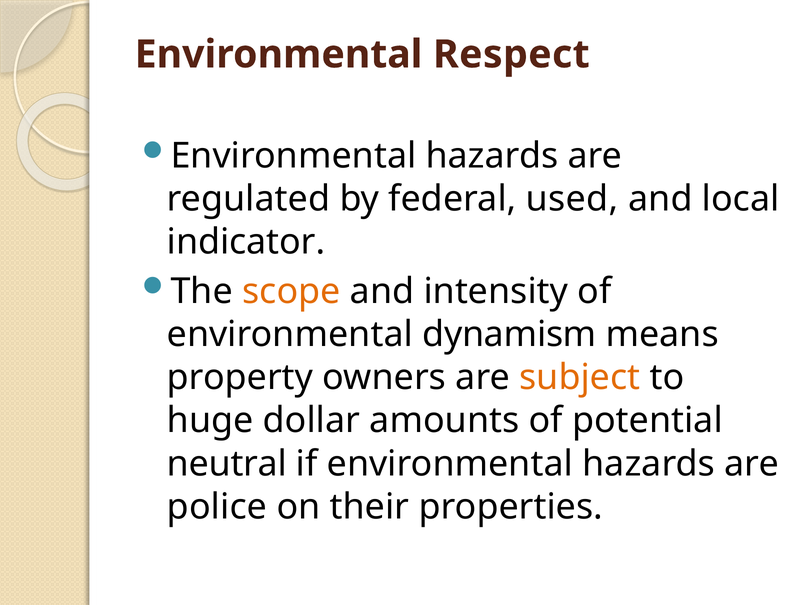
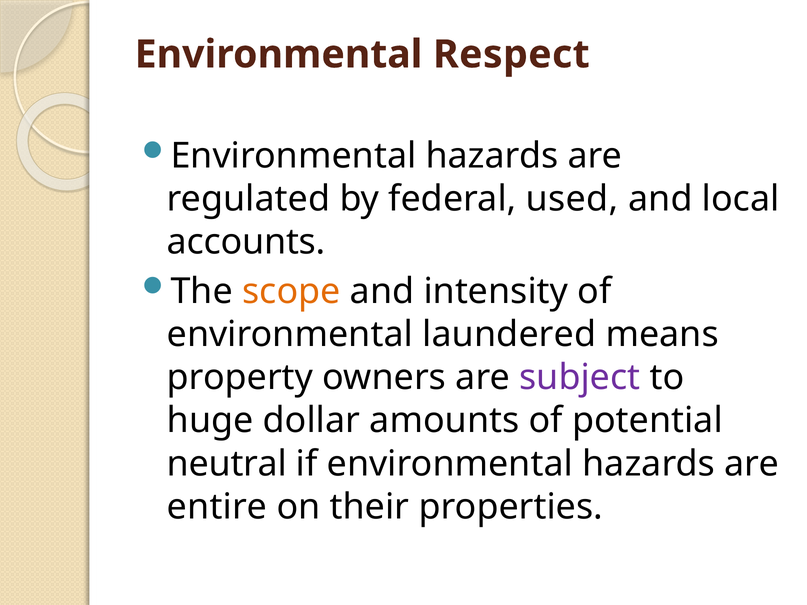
indicator: indicator -> accounts
dynamism: dynamism -> laundered
subject colour: orange -> purple
police: police -> entire
